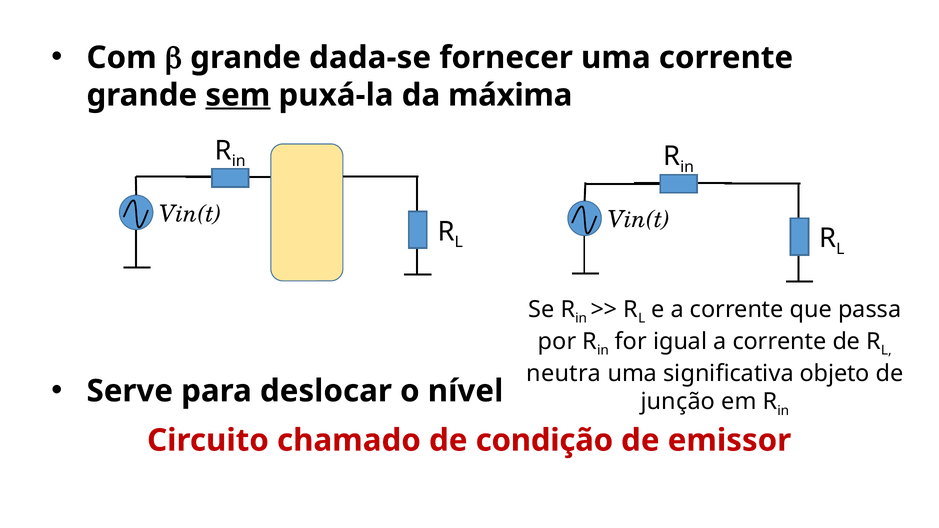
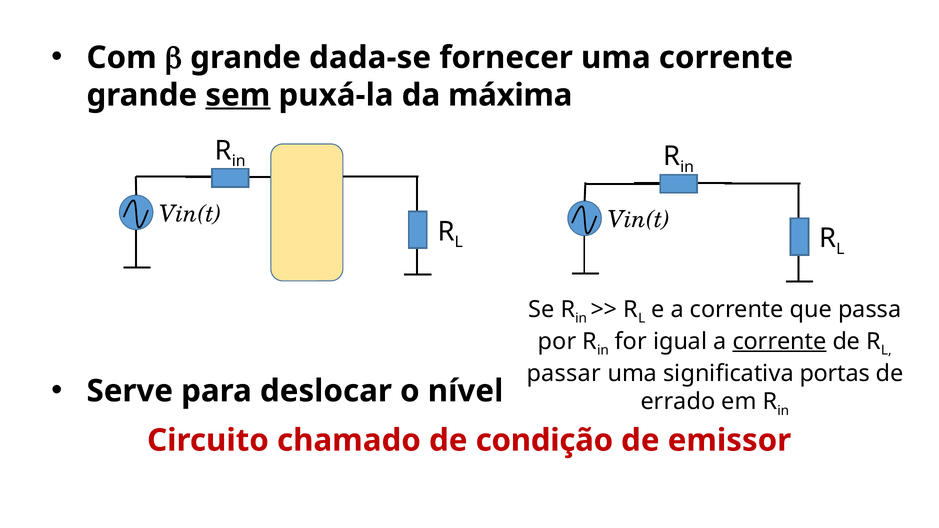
corrente at (780, 341) underline: none -> present
neutra: neutra -> passar
objeto: objeto -> portas
junção: junção -> errado
